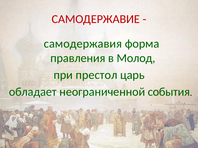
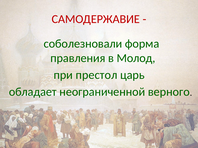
самодержавия: самодержавия -> соболезновали
события: события -> верного
